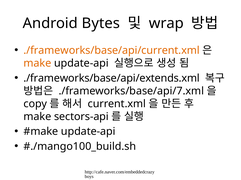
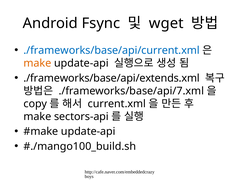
Bytes: Bytes -> Fsync
wrap: wrap -> wget
./frameworks/base/api/current.xml colour: orange -> blue
